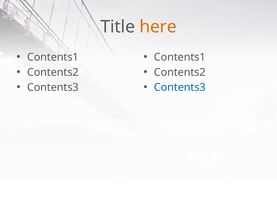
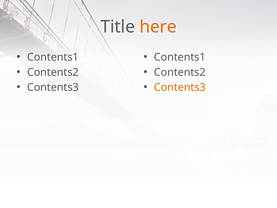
Contents3 at (180, 87) colour: blue -> orange
